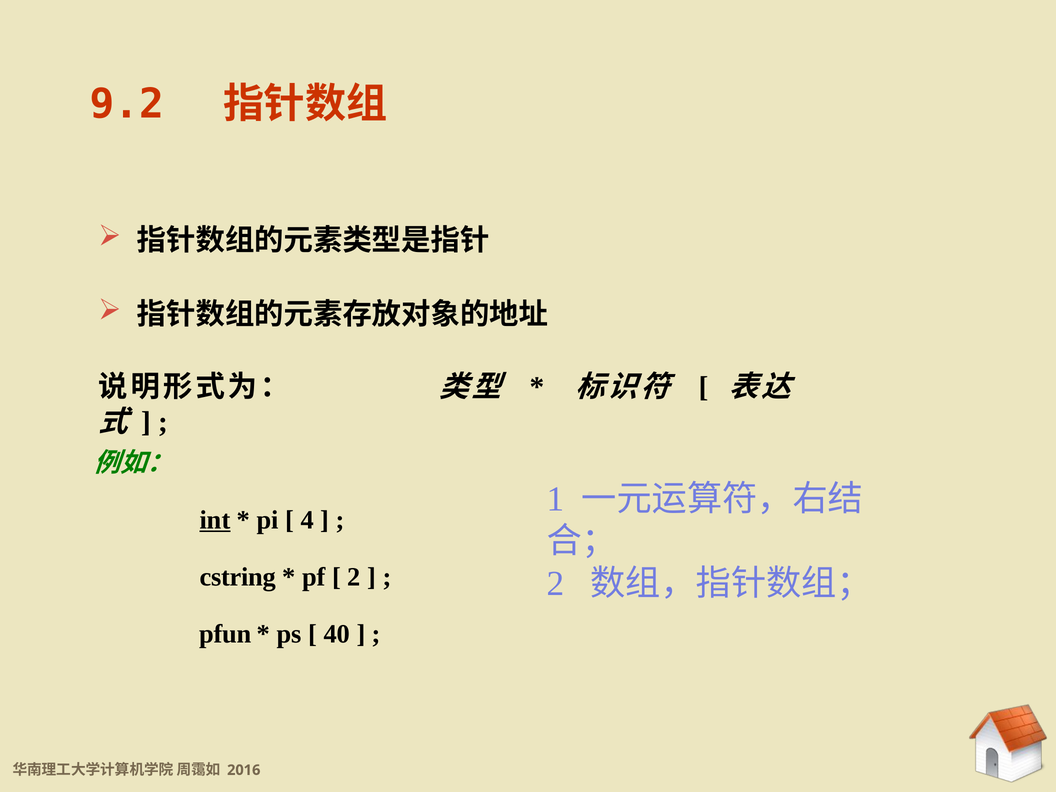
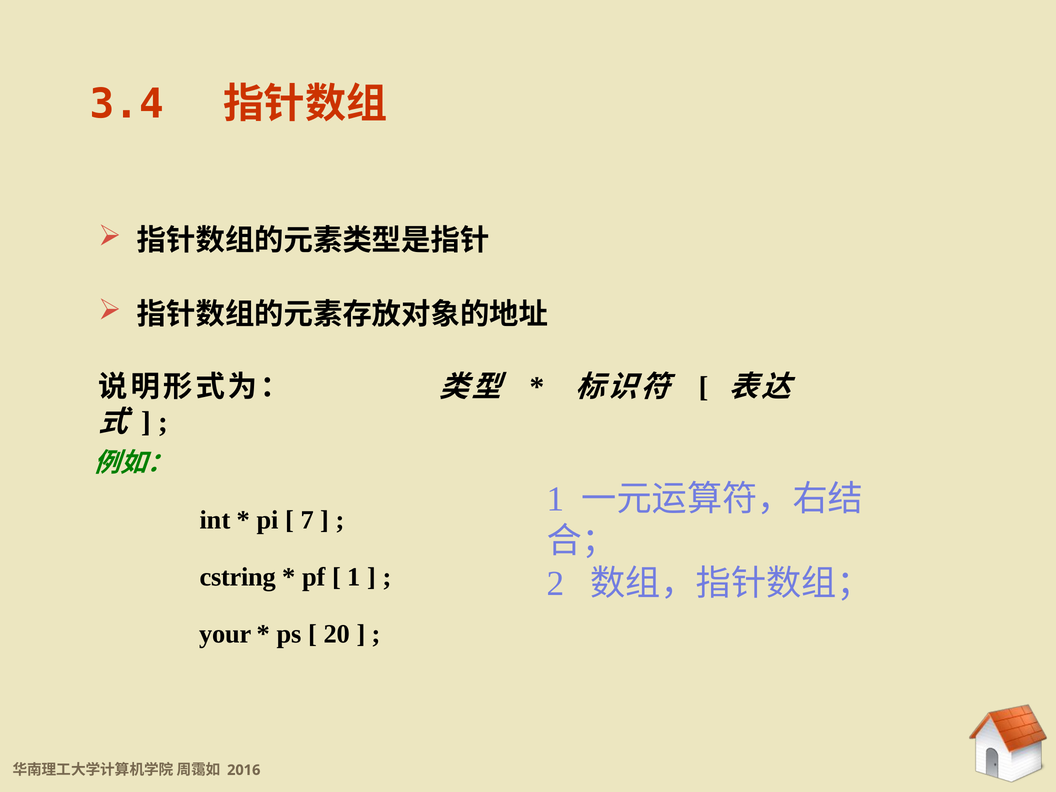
9.2: 9.2 -> 3.4
int underline: present -> none
4: 4 -> 7
2 at (354, 577): 2 -> 1
pfun: pfun -> your
40: 40 -> 20
